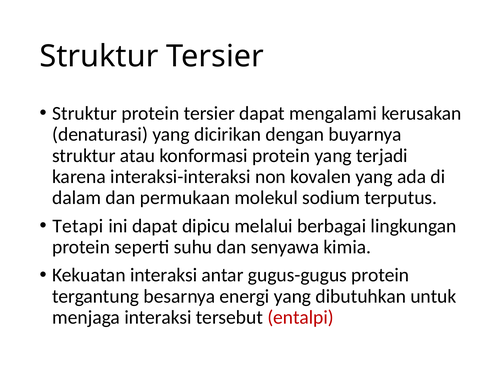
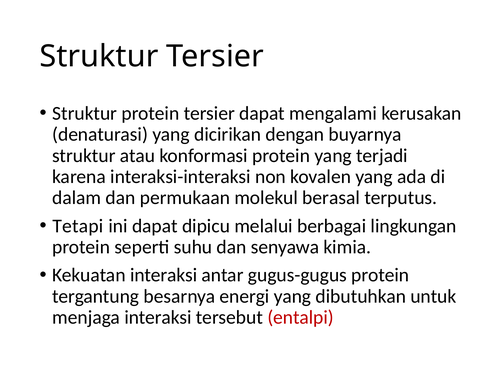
sodium: sodium -> berasal
